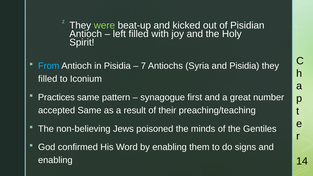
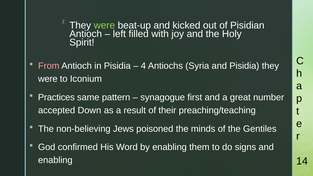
From colour: light blue -> pink
7: 7 -> 4
filled at (48, 79): filled -> were
accepted Same: Same -> Down
